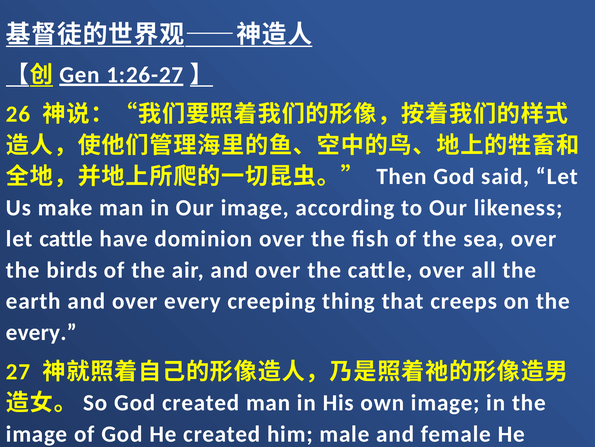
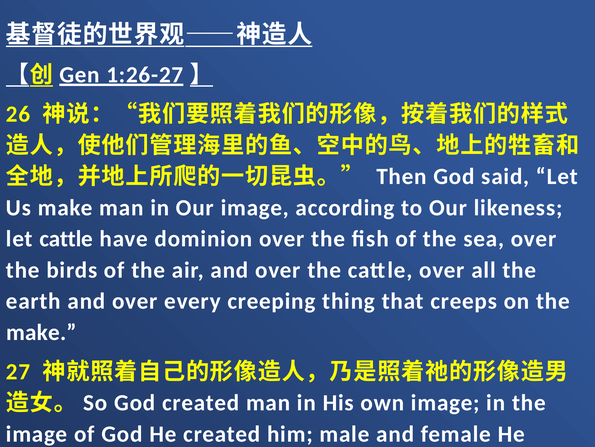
every at (41, 332): every -> make
